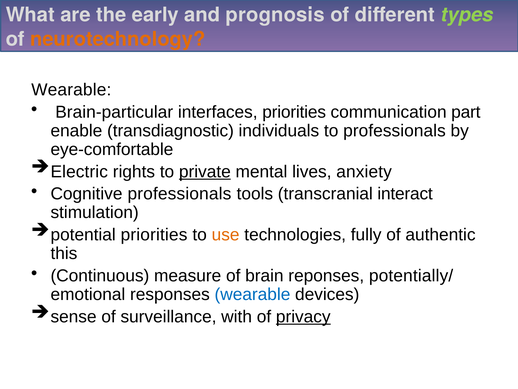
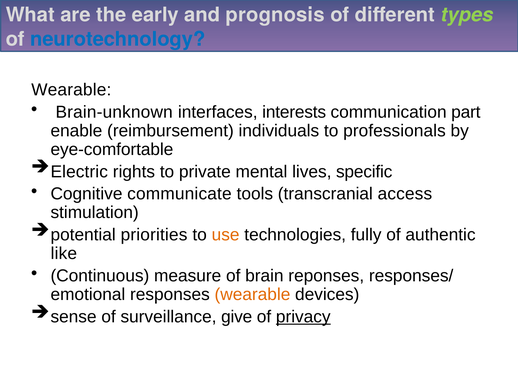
neurotechnology colour: orange -> blue
Brain-particular: Brain-particular -> Brain-unknown
interfaces priorities: priorities -> interests
transdiagnostic: transdiagnostic -> reimbursement
private underline: present -> none
anxiety: anxiety -> specific
Cognitive professionals: professionals -> communicate
interact: interact -> access
this: this -> like
potentially/: potentially/ -> responses/
wearable at (252, 294) colour: blue -> orange
with: with -> give
